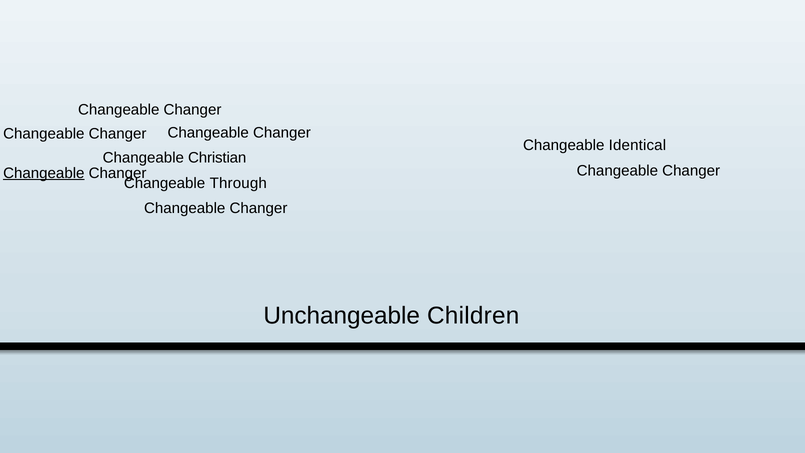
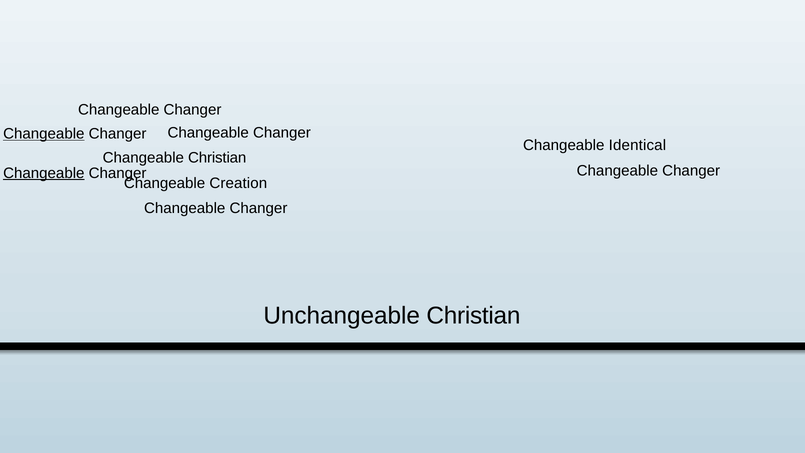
Changeable at (44, 134) underline: none -> present
Through: Through -> Creation
Unchangeable Children: Children -> Christian
